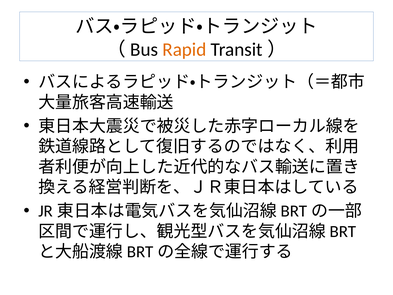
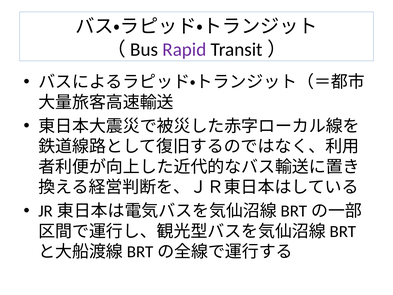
Rapid colour: orange -> purple
